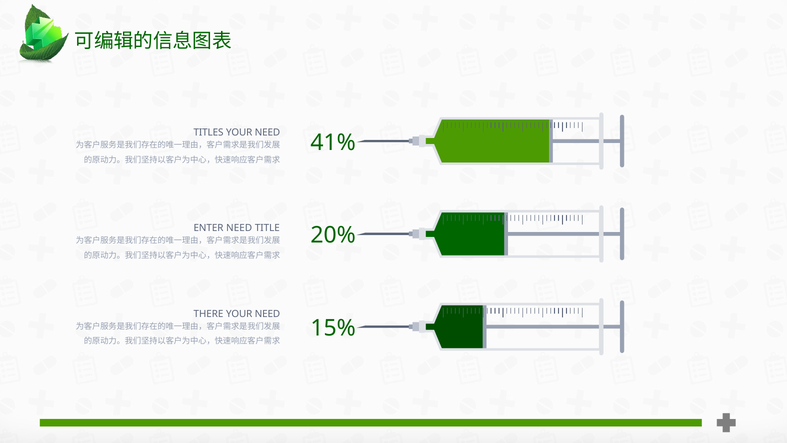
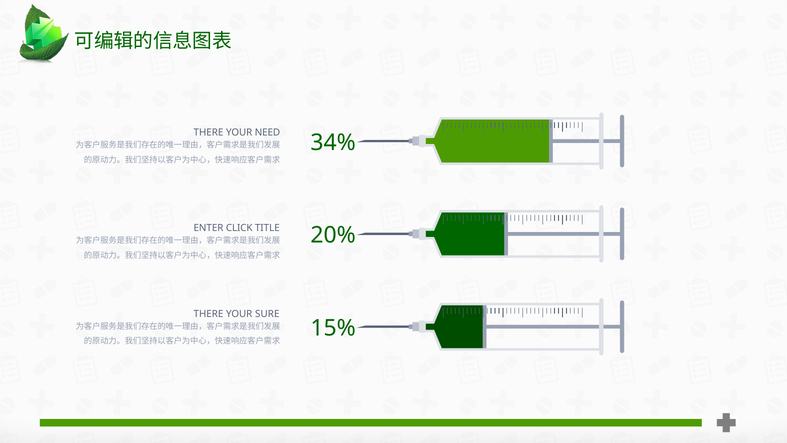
TITLES at (209, 133): TITLES -> THERE
41%: 41% -> 34%
ENTER NEED: NEED -> CLICK
NEED at (267, 314): NEED -> SURE
